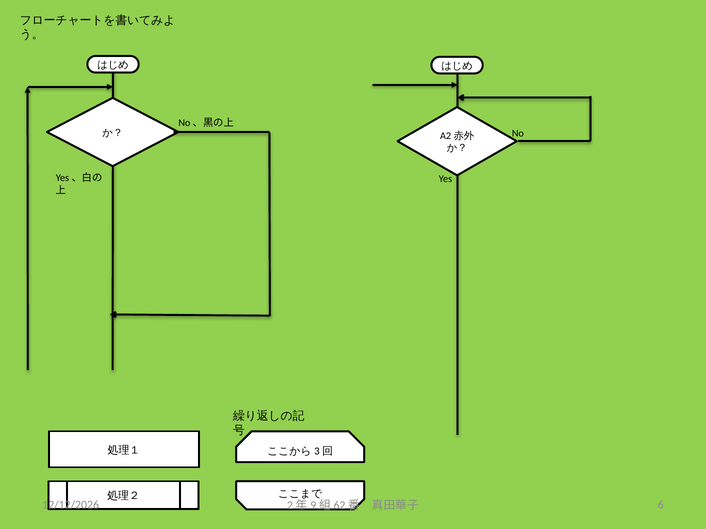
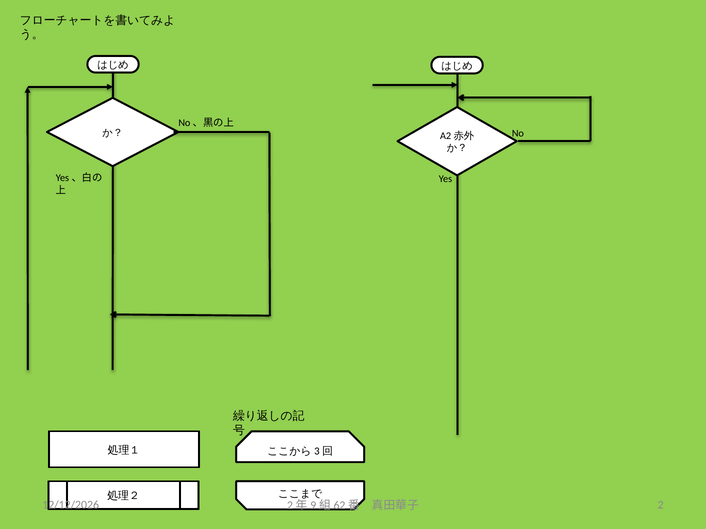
6: 6 -> 2
